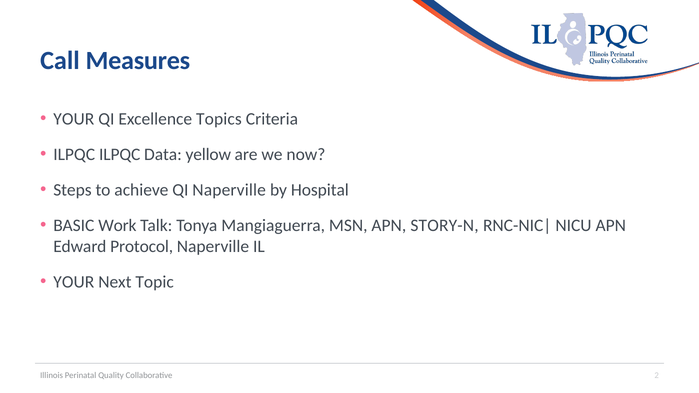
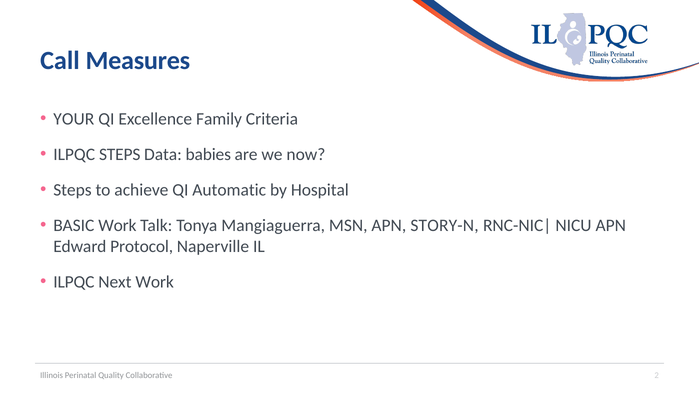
Topics: Topics -> Family
ILPQC ILPQC: ILPQC -> STEPS
yellow: yellow -> babies
QI Naperville: Naperville -> Automatic
YOUR at (74, 282): YOUR -> ILPQC
Next Topic: Topic -> Work
